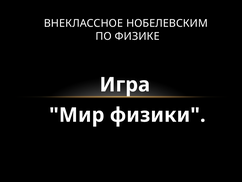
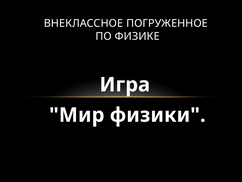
НОБЕЛЕВСКИМ: НОБЕЛЕВСКИМ -> ПОГРУЖЕННОЕ
